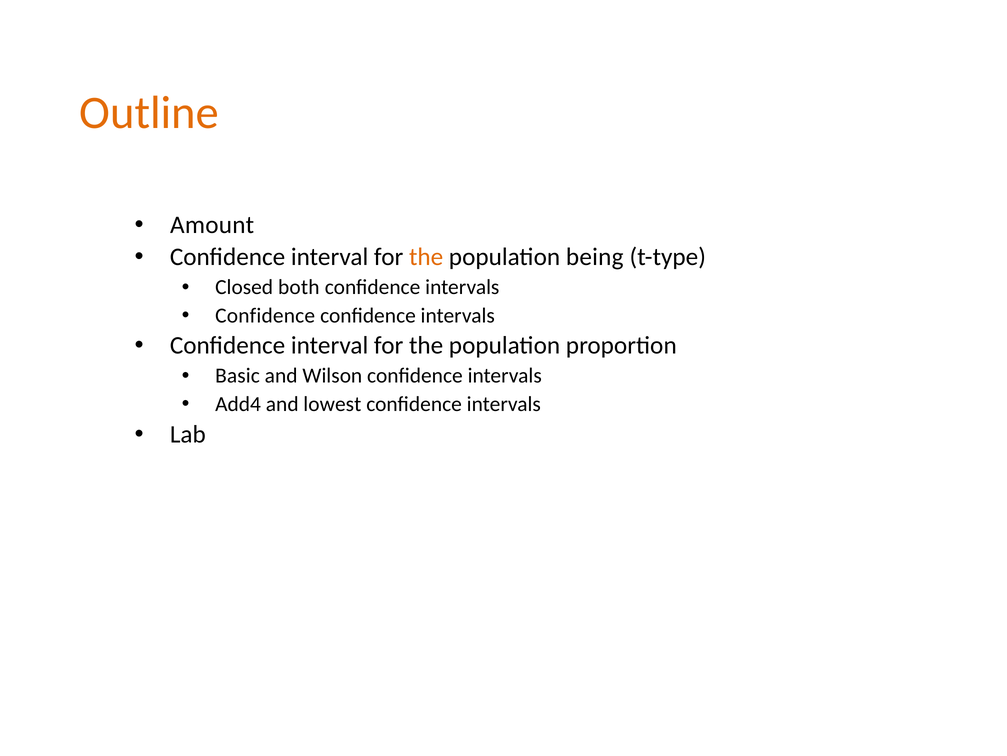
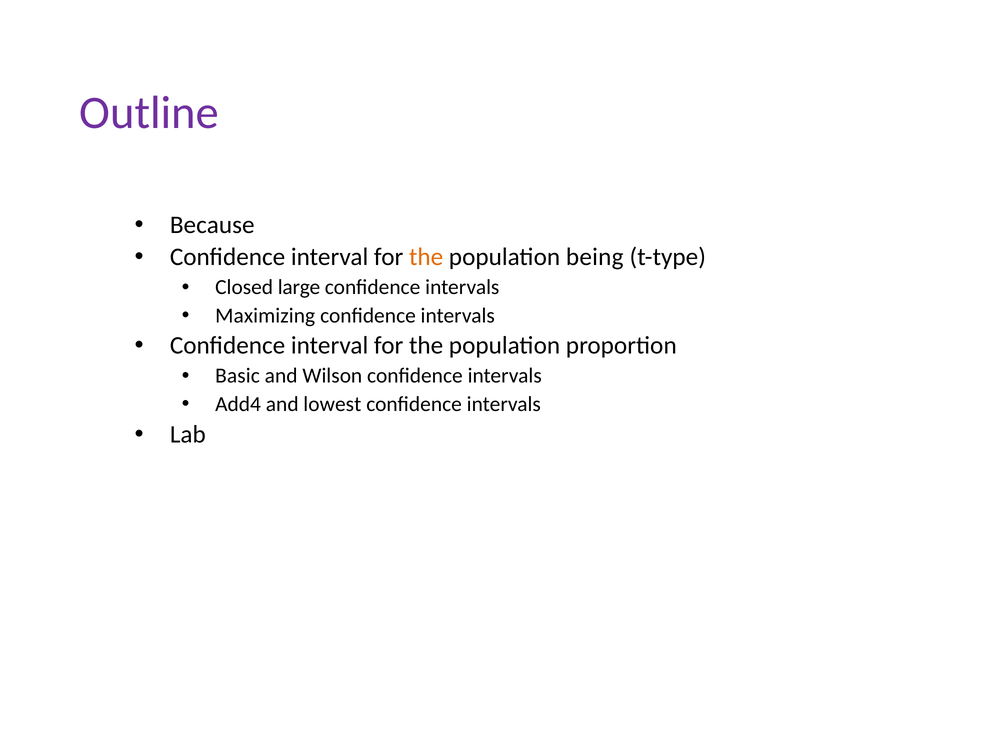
Outline colour: orange -> purple
Amount: Amount -> Because
both: both -> large
Confidence at (265, 315): Confidence -> Maximizing
